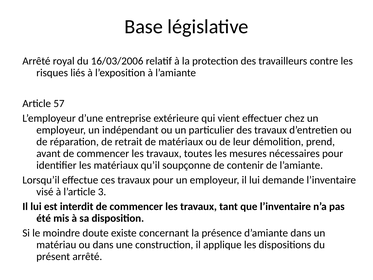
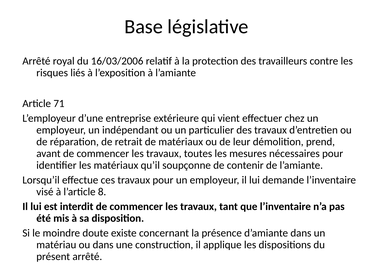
57: 57 -> 71
3: 3 -> 8
